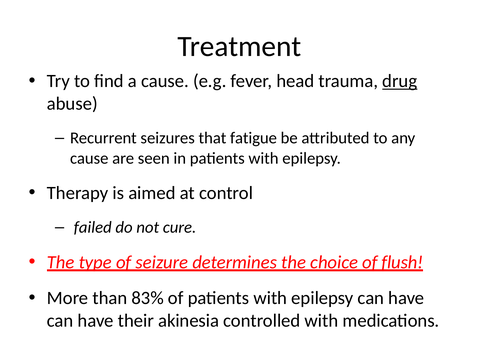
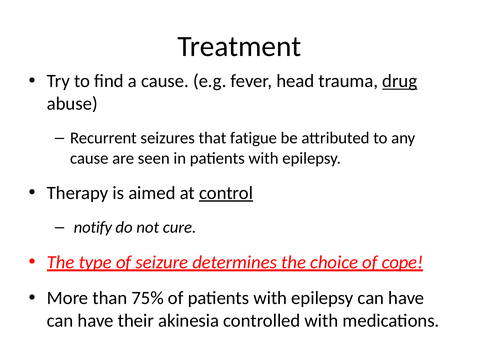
control underline: none -> present
failed: failed -> notify
flush: flush -> cope
83%: 83% -> 75%
